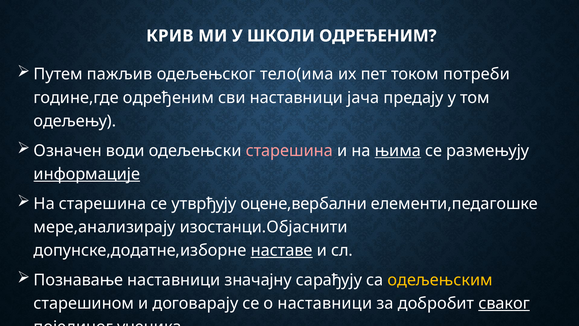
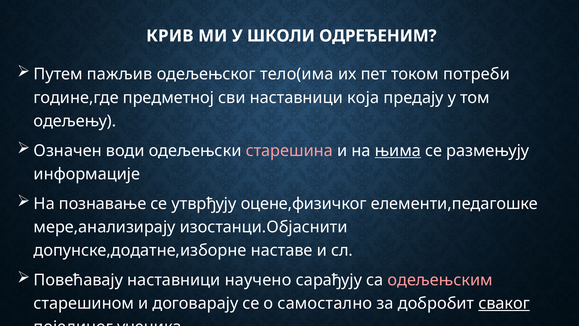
године,где одређеним: одређеним -> предметној
јача: јача -> која
информације underline: present -> none
На старешина: старешина -> познавање
оцене,вербални: оцене,вербални -> оцене,физичког
наставе underline: present -> none
Познавање: Познавање -> Повећавају
значајну: значајну -> научено
одељењским colour: yellow -> pink
о наставници: наставници -> самостално
